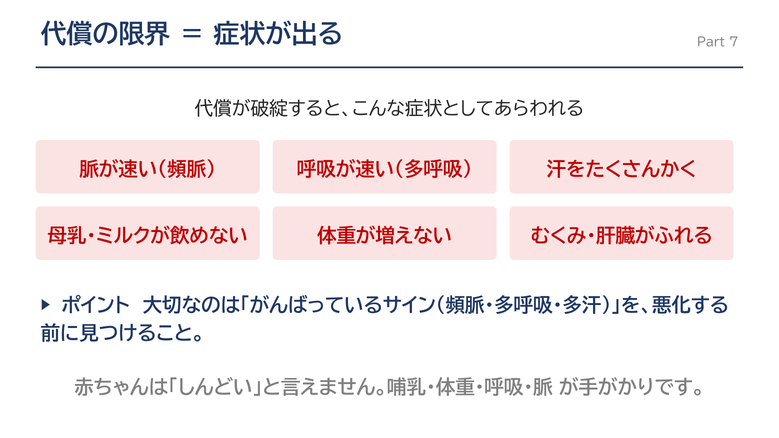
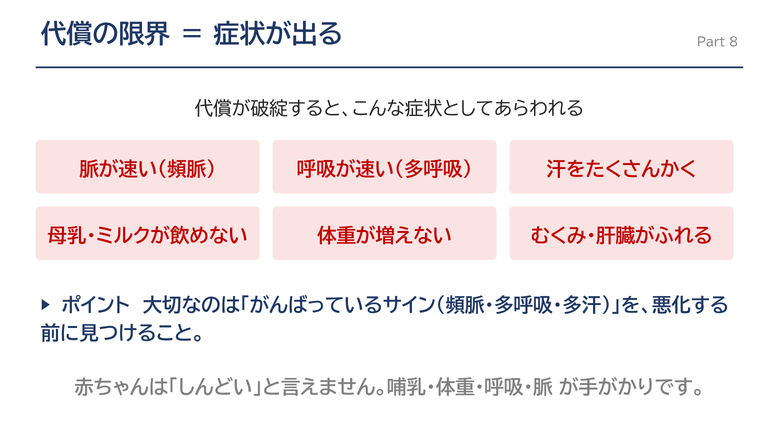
7: 7 -> 8
